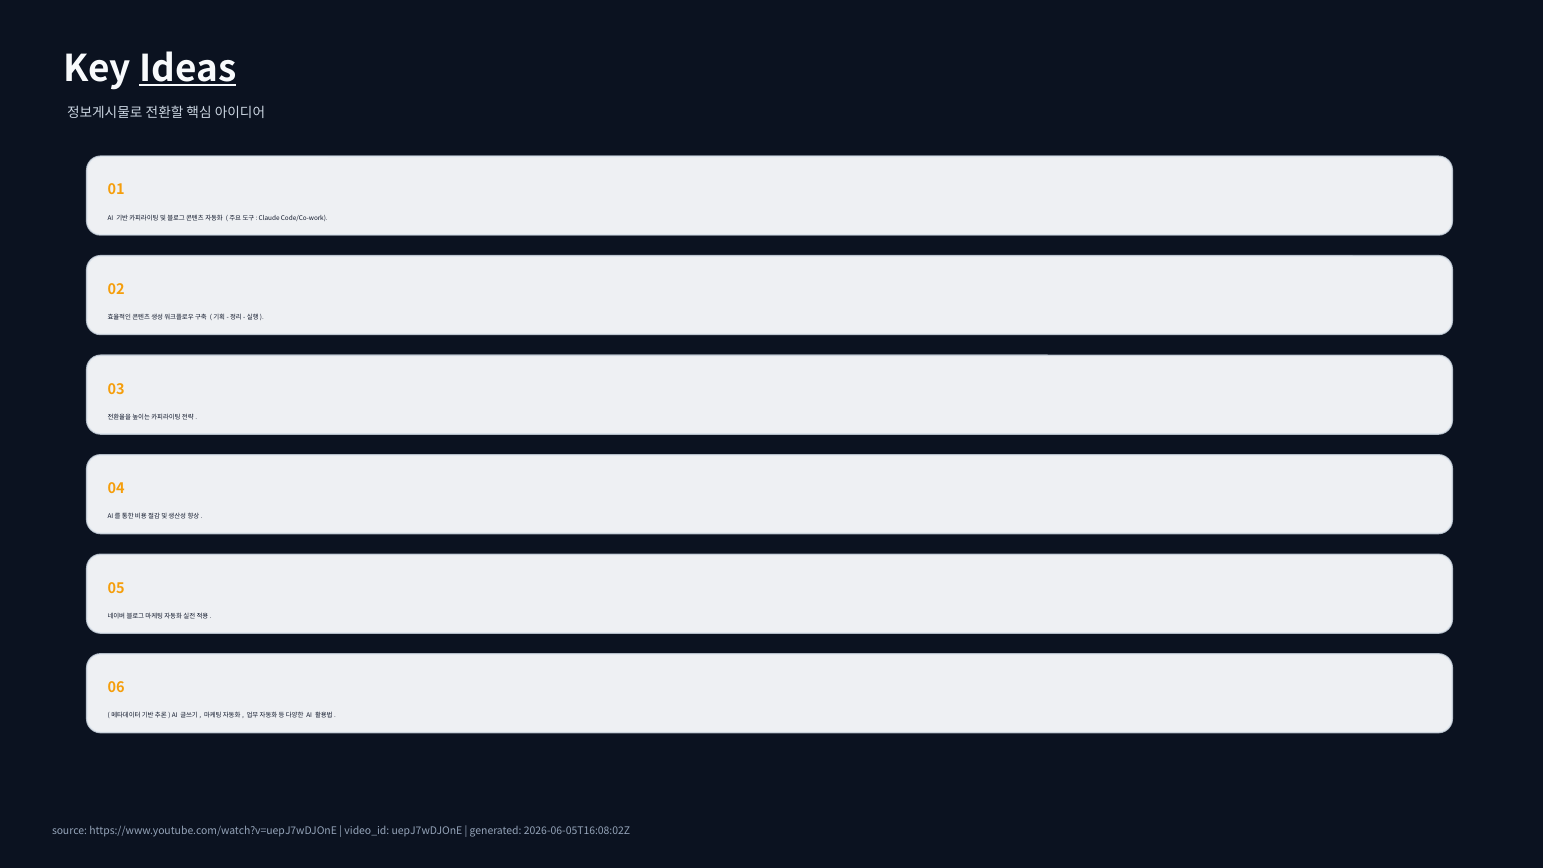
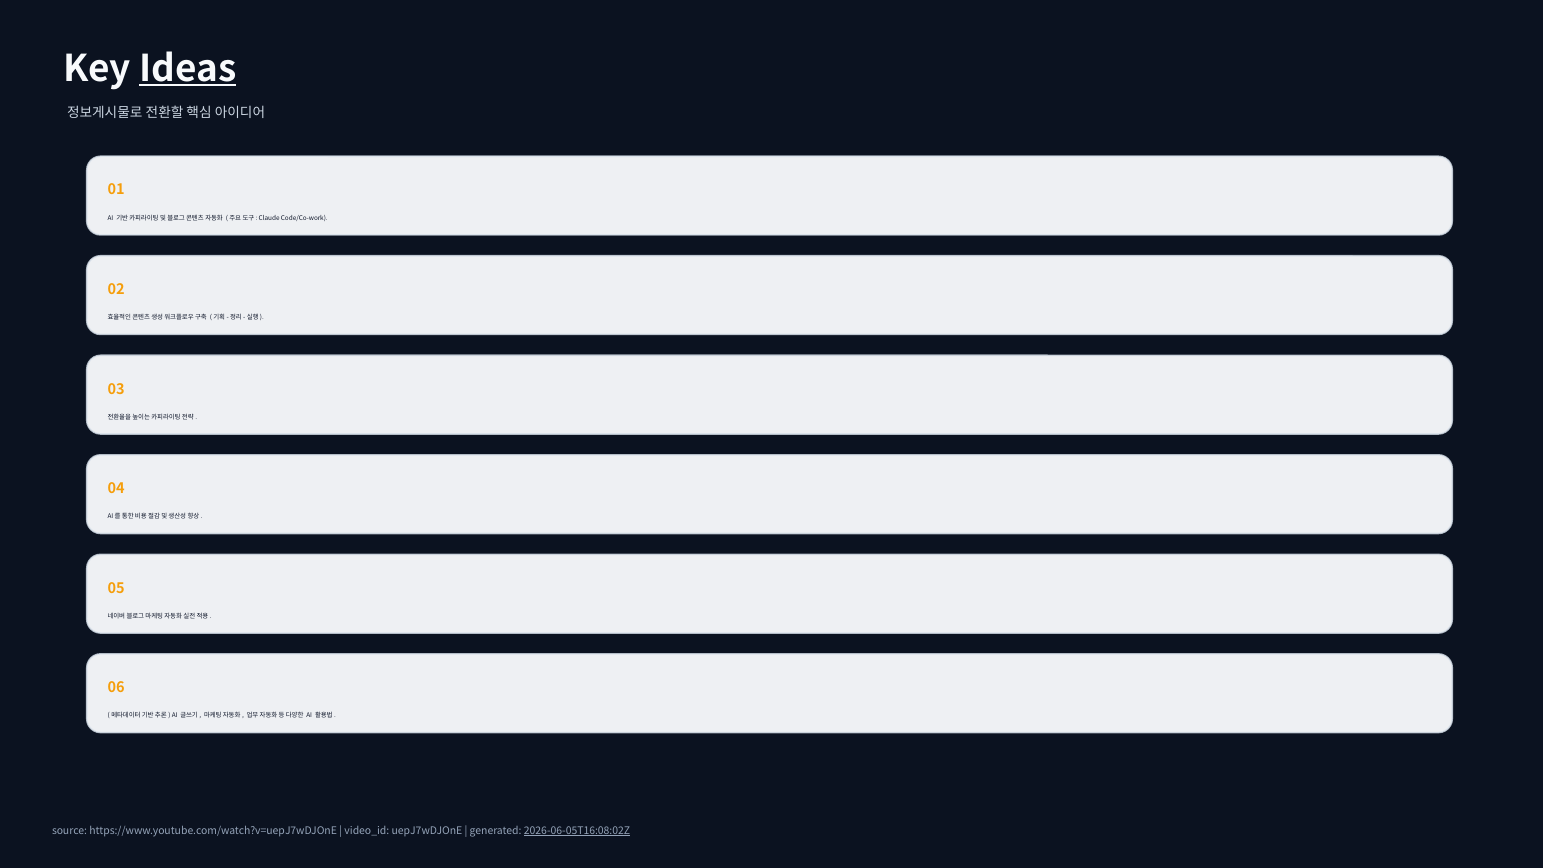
2026-06-05T16:08:02Z underline: none -> present
